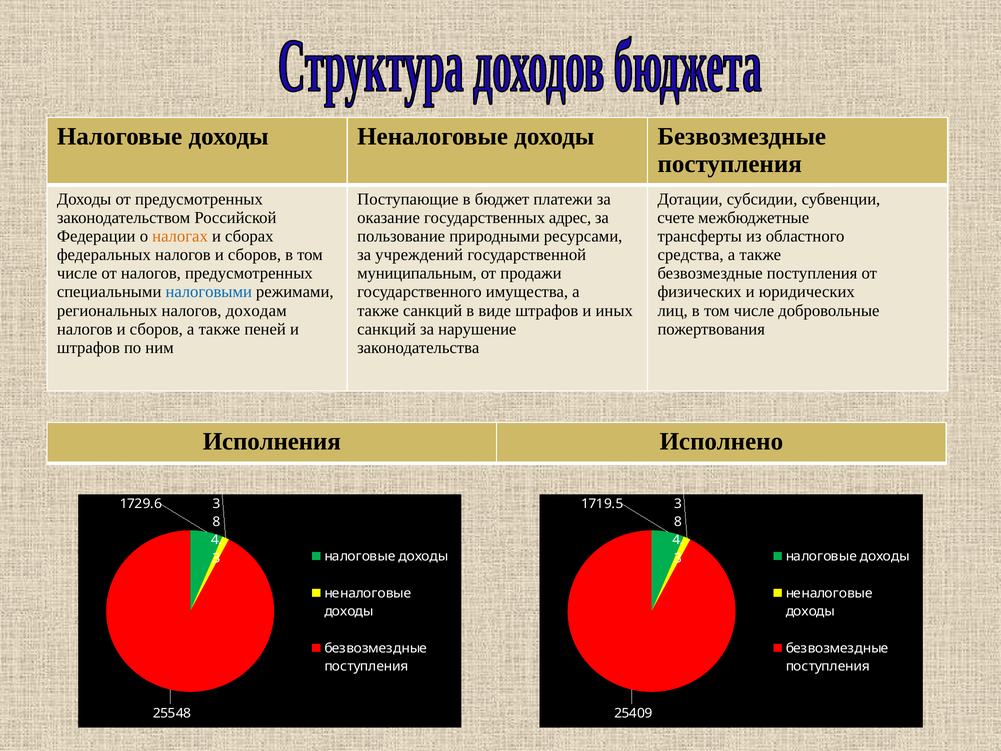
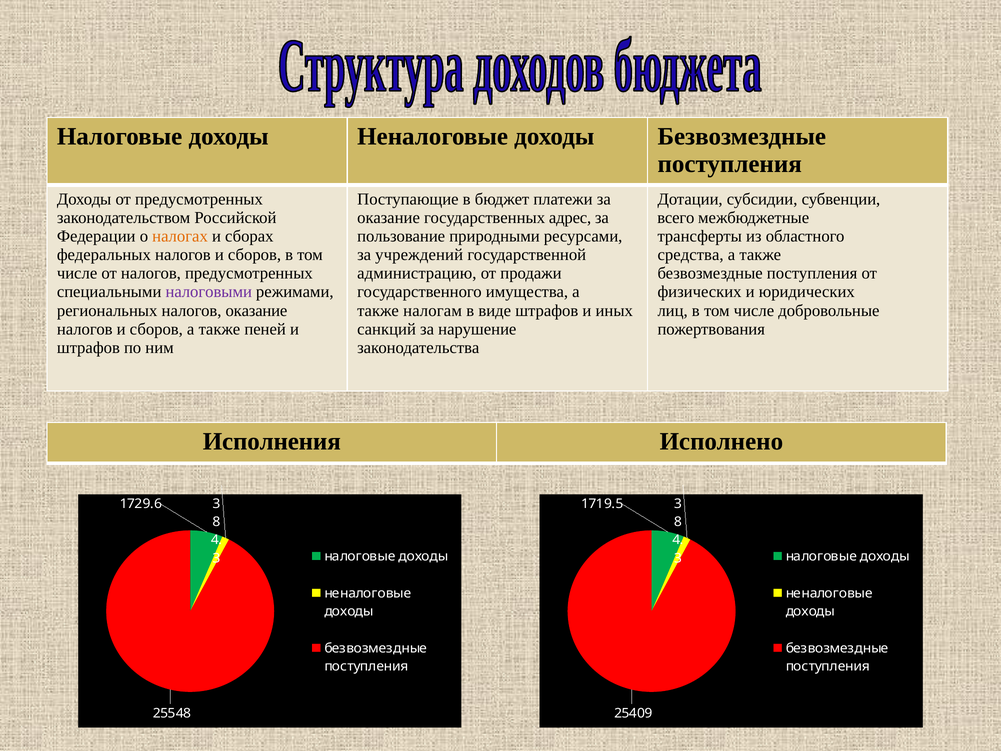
счете: счете -> всего
муниципальным: муниципальным -> администрацию
налоговыми colour: blue -> purple
налогов доходам: доходам -> оказание
также санкций: санкций -> налогам
